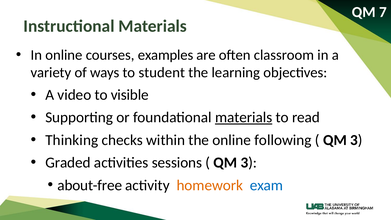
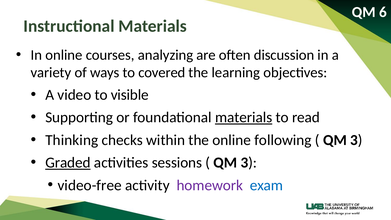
7: 7 -> 6
examples: examples -> analyzing
classroom: classroom -> discussion
student: student -> covered
Graded underline: none -> present
about-free: about-free -> video-free
homework colour: orange -> purple
